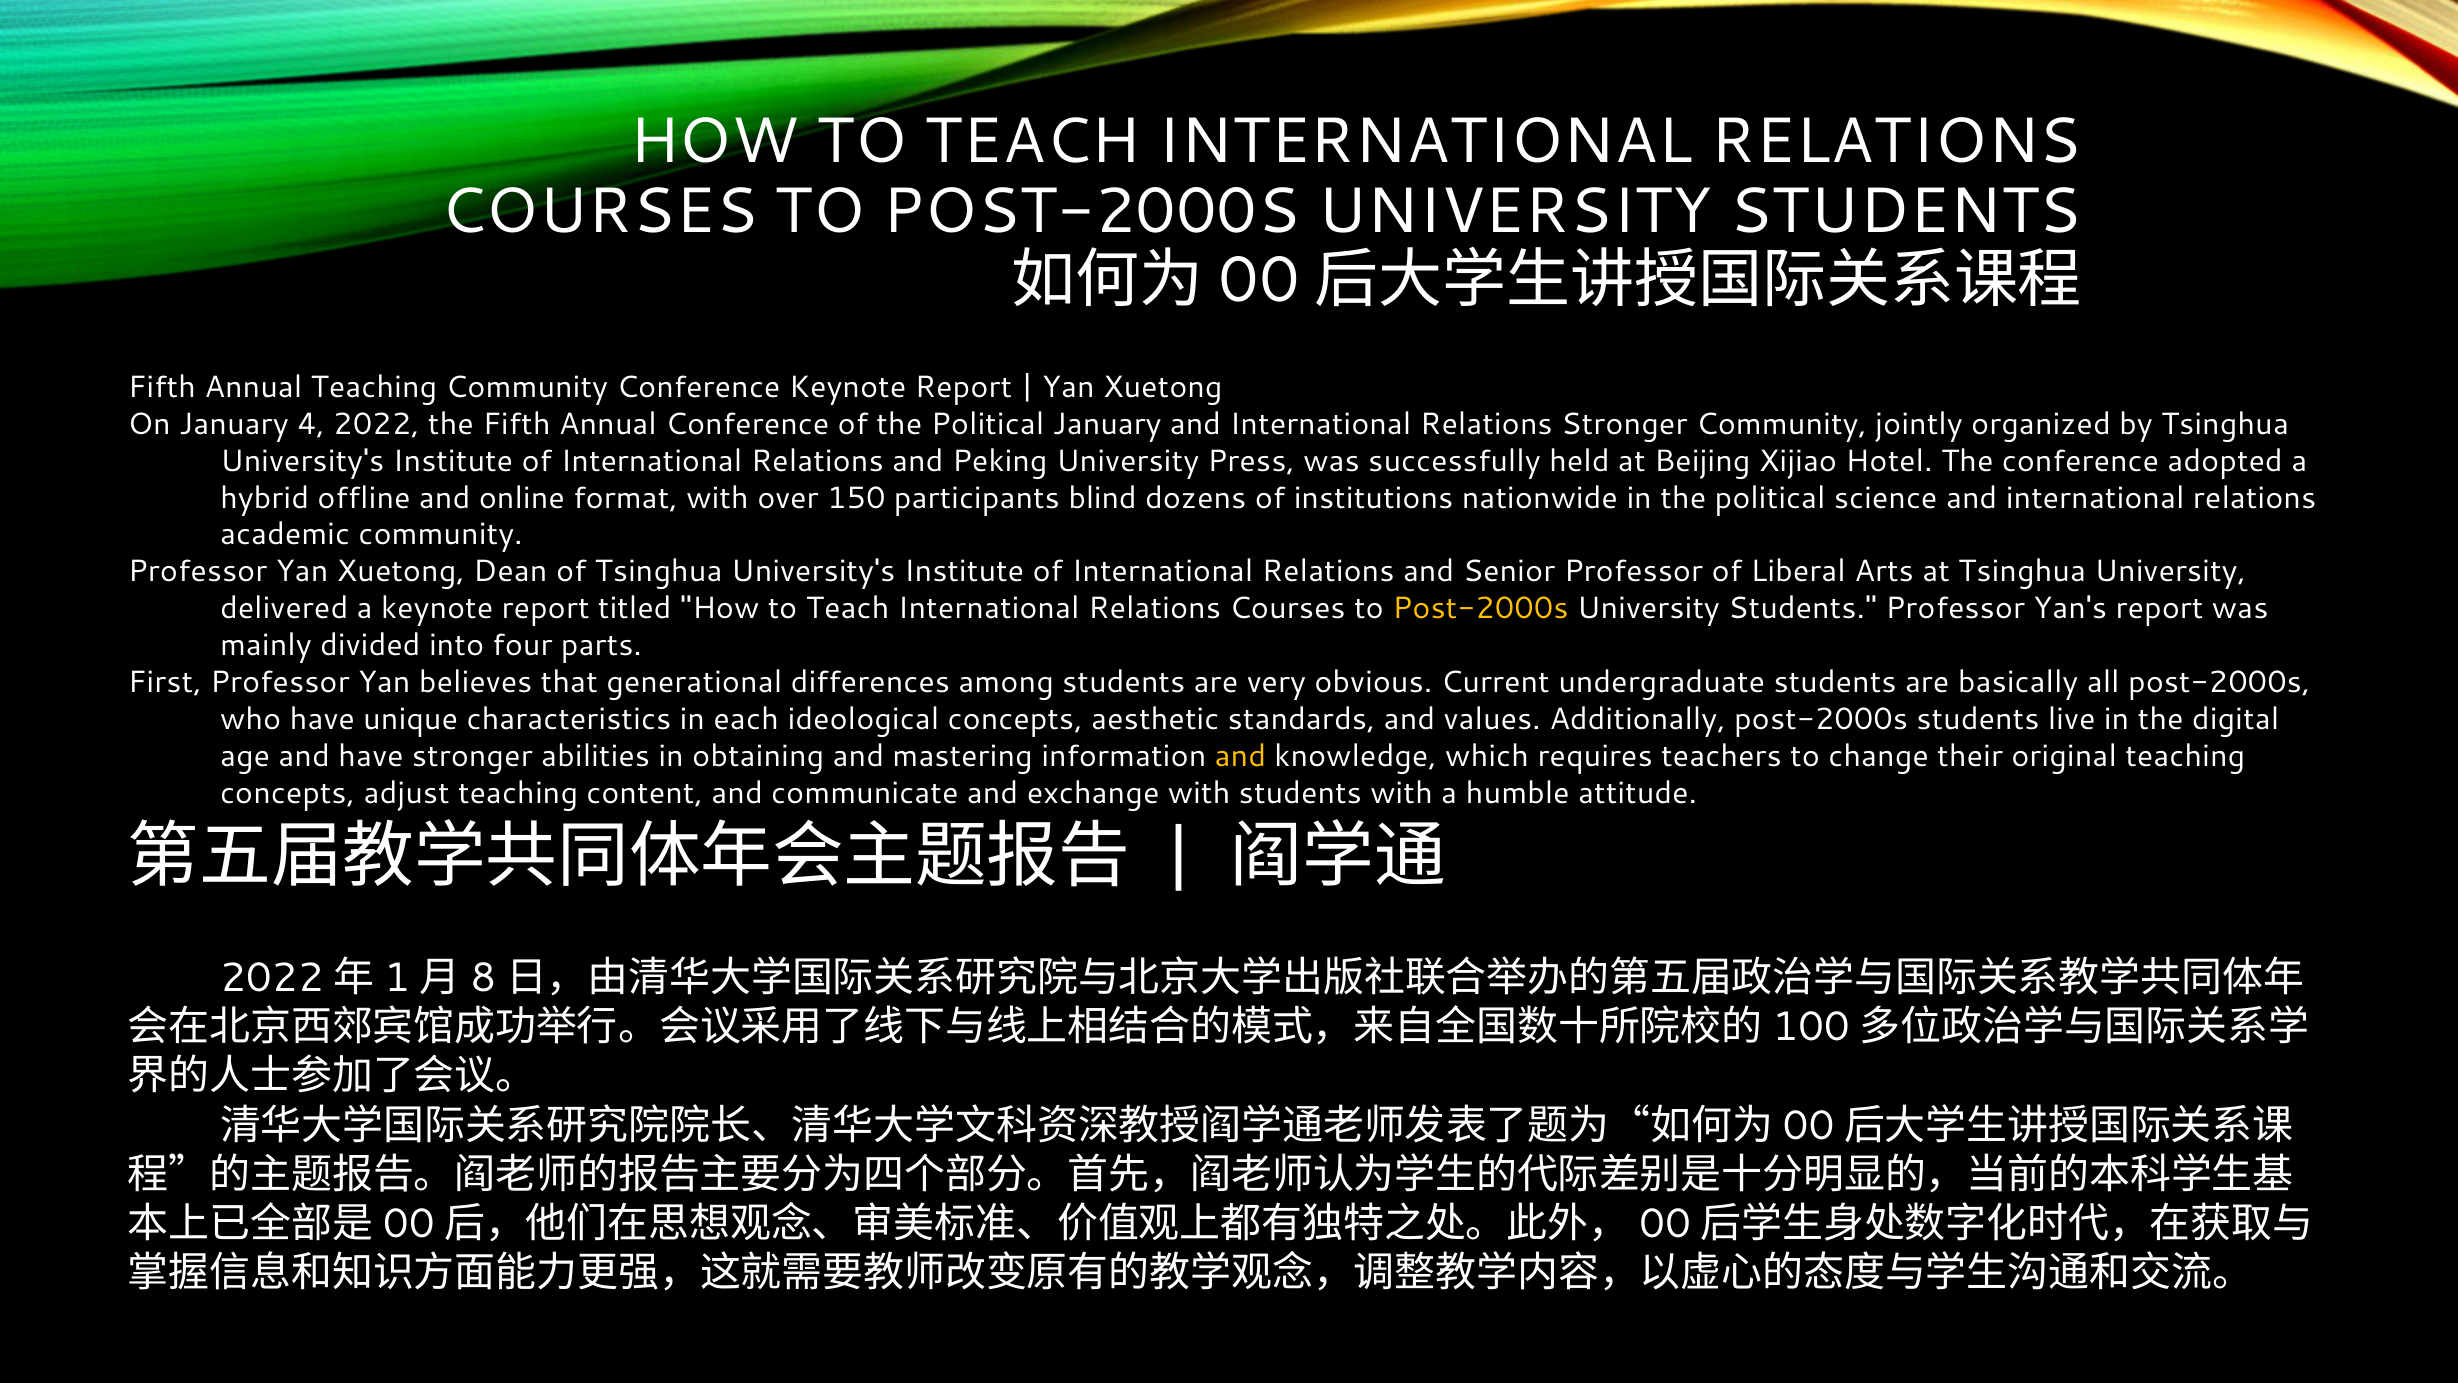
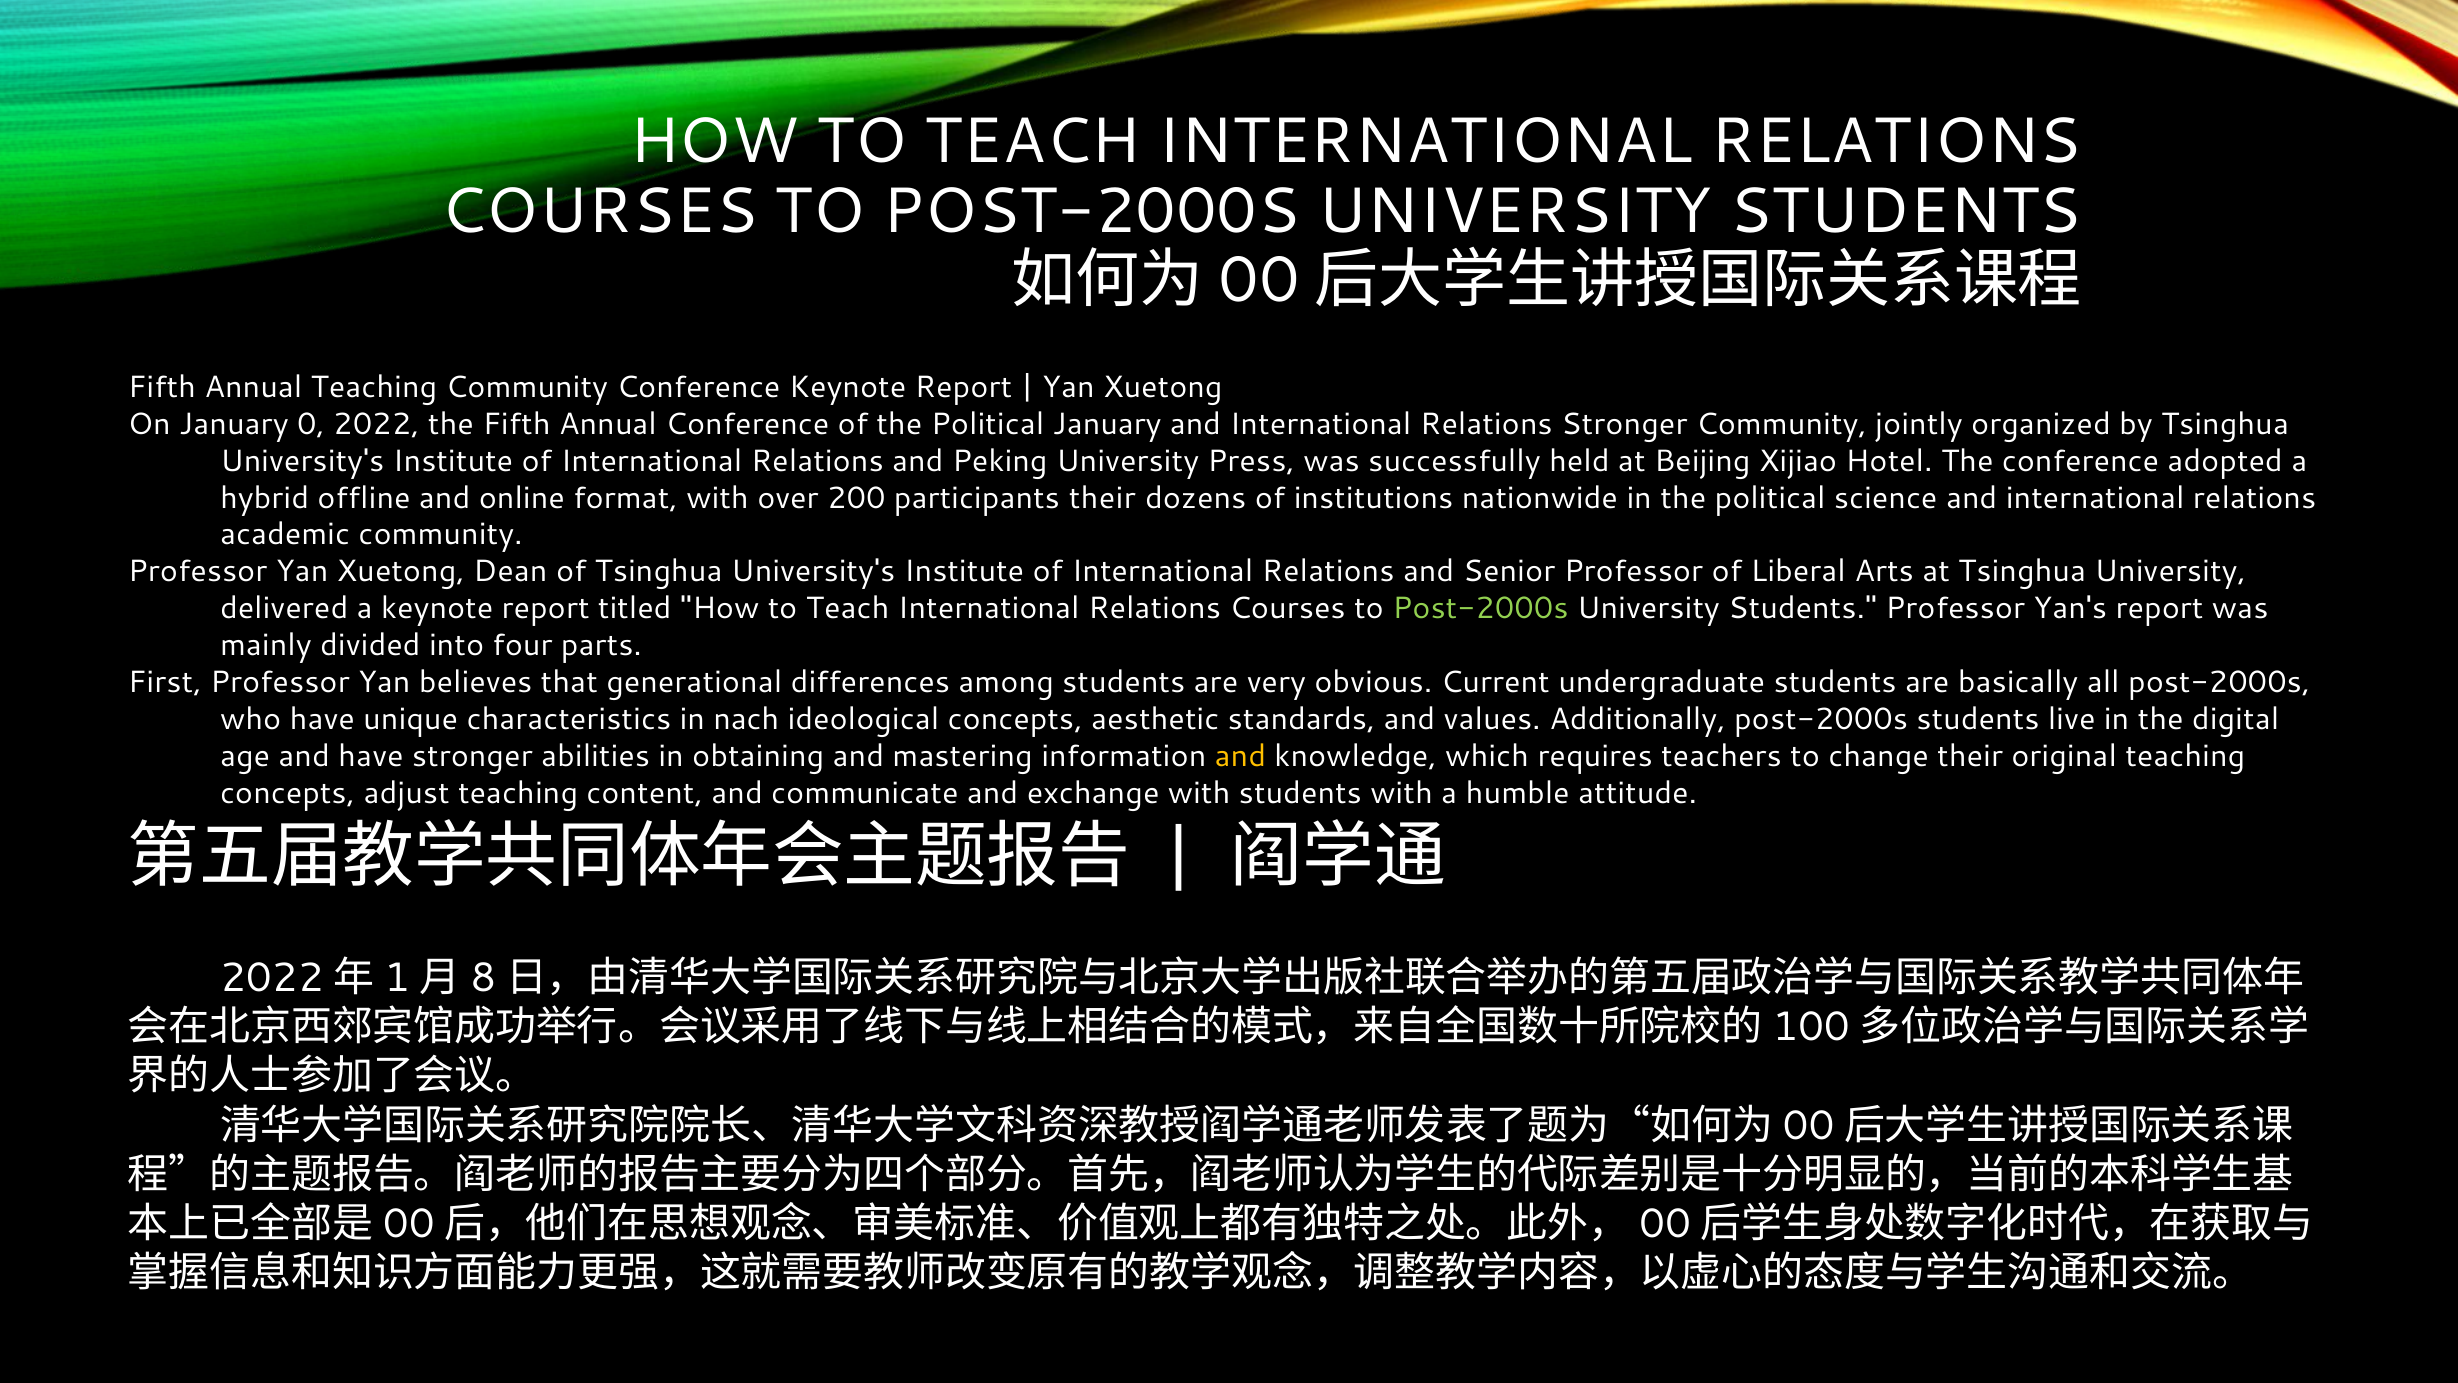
4: 4 -> 0
150: 150 -> 200
participants blind: blind -> their
Post-2000s at (1480, 608) colour: yellow -> light green
each: each -> nach
